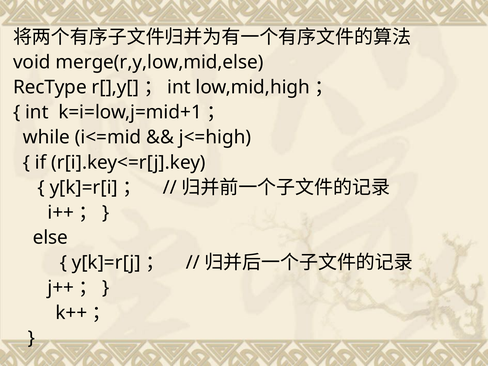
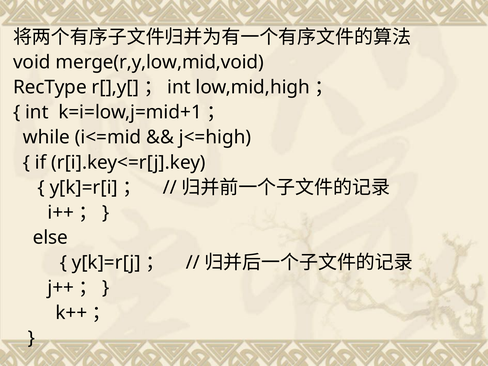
merge(r,y,low,mid,else: merge(r,y,low,mid,else -> merge(r,y,low,mid,void
